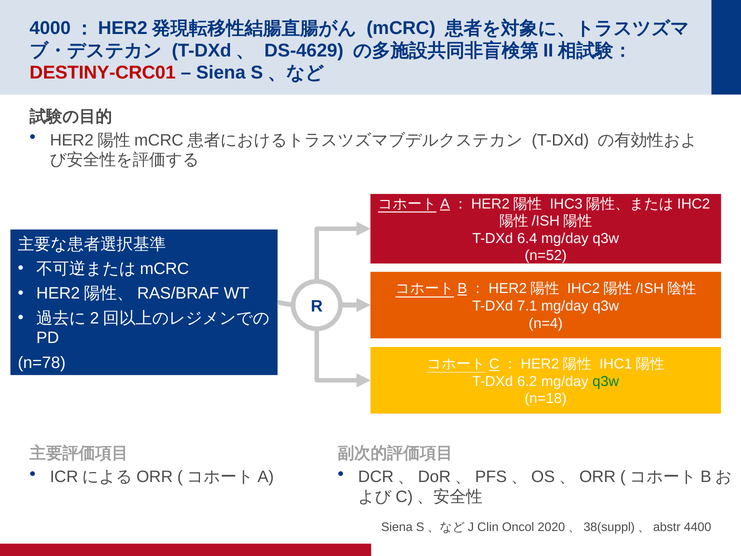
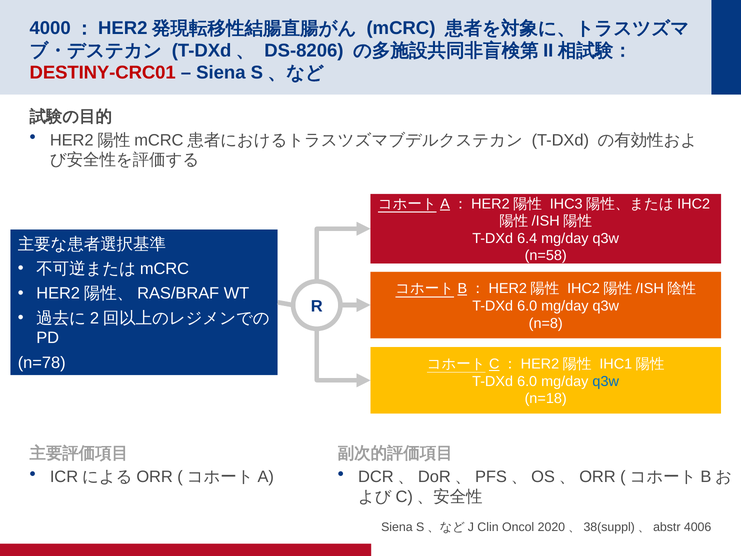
DS-4629: DS-4629 -> DS-8206
n=52: n=52 -> n=58
7.1 at (527, 306): 7.1 -> 6.0
n=4: n=4 -> n=8
6.2 at (527, 381): 6.2 -> 6.0
q3w at (606, 381) colour: green -> blue
4400: 4400 -> 4006
